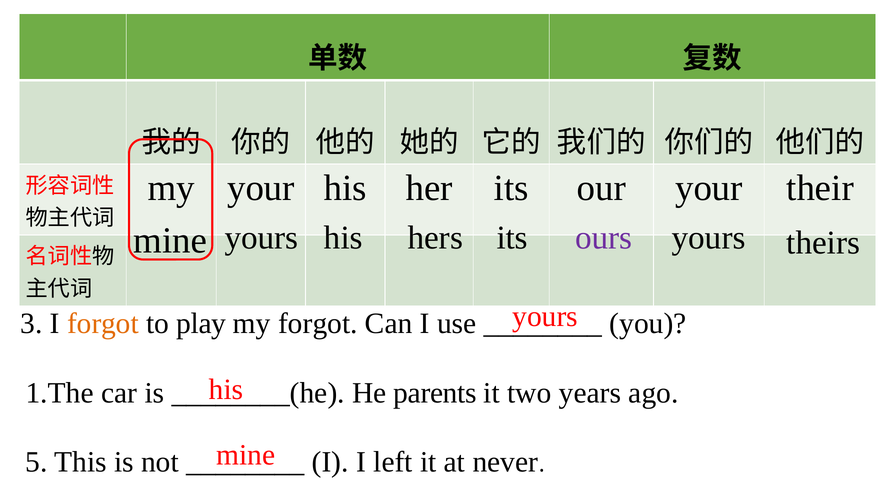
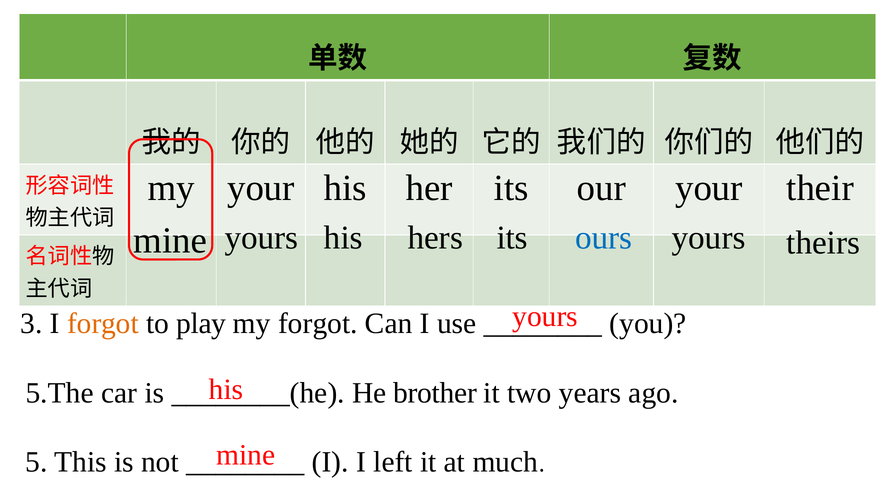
ours colour: purple -> blue
1.The: 1.The -> 5.The
parents: parents -> brother
never: never -> much
